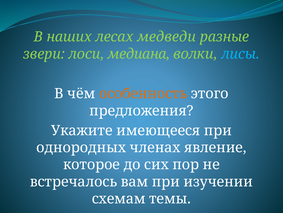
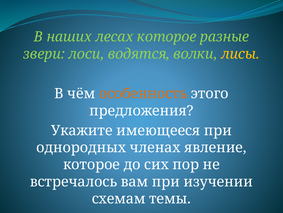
лесах медведи: медведи -> которое
медиана: медиана -> водятся
лисы colour: light blue -> yellow
